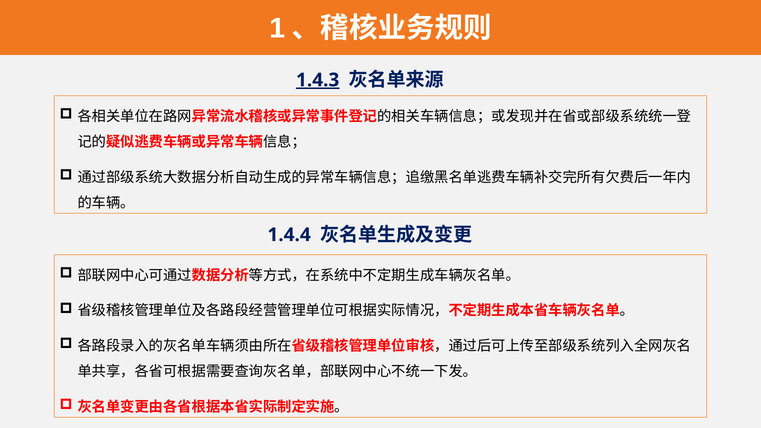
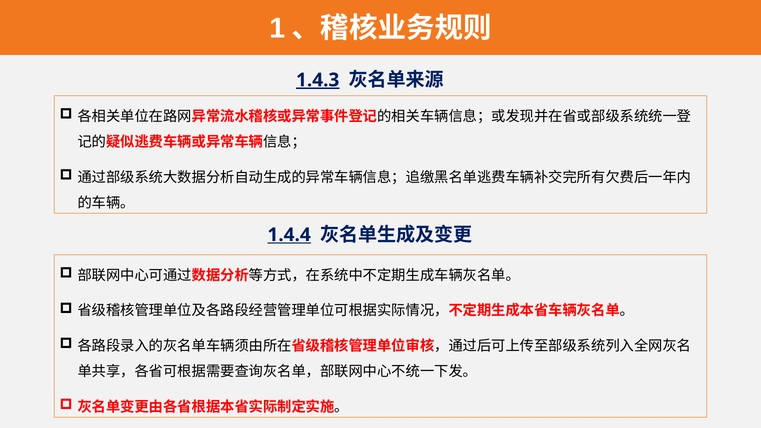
1.4.4 underline: none -> present
